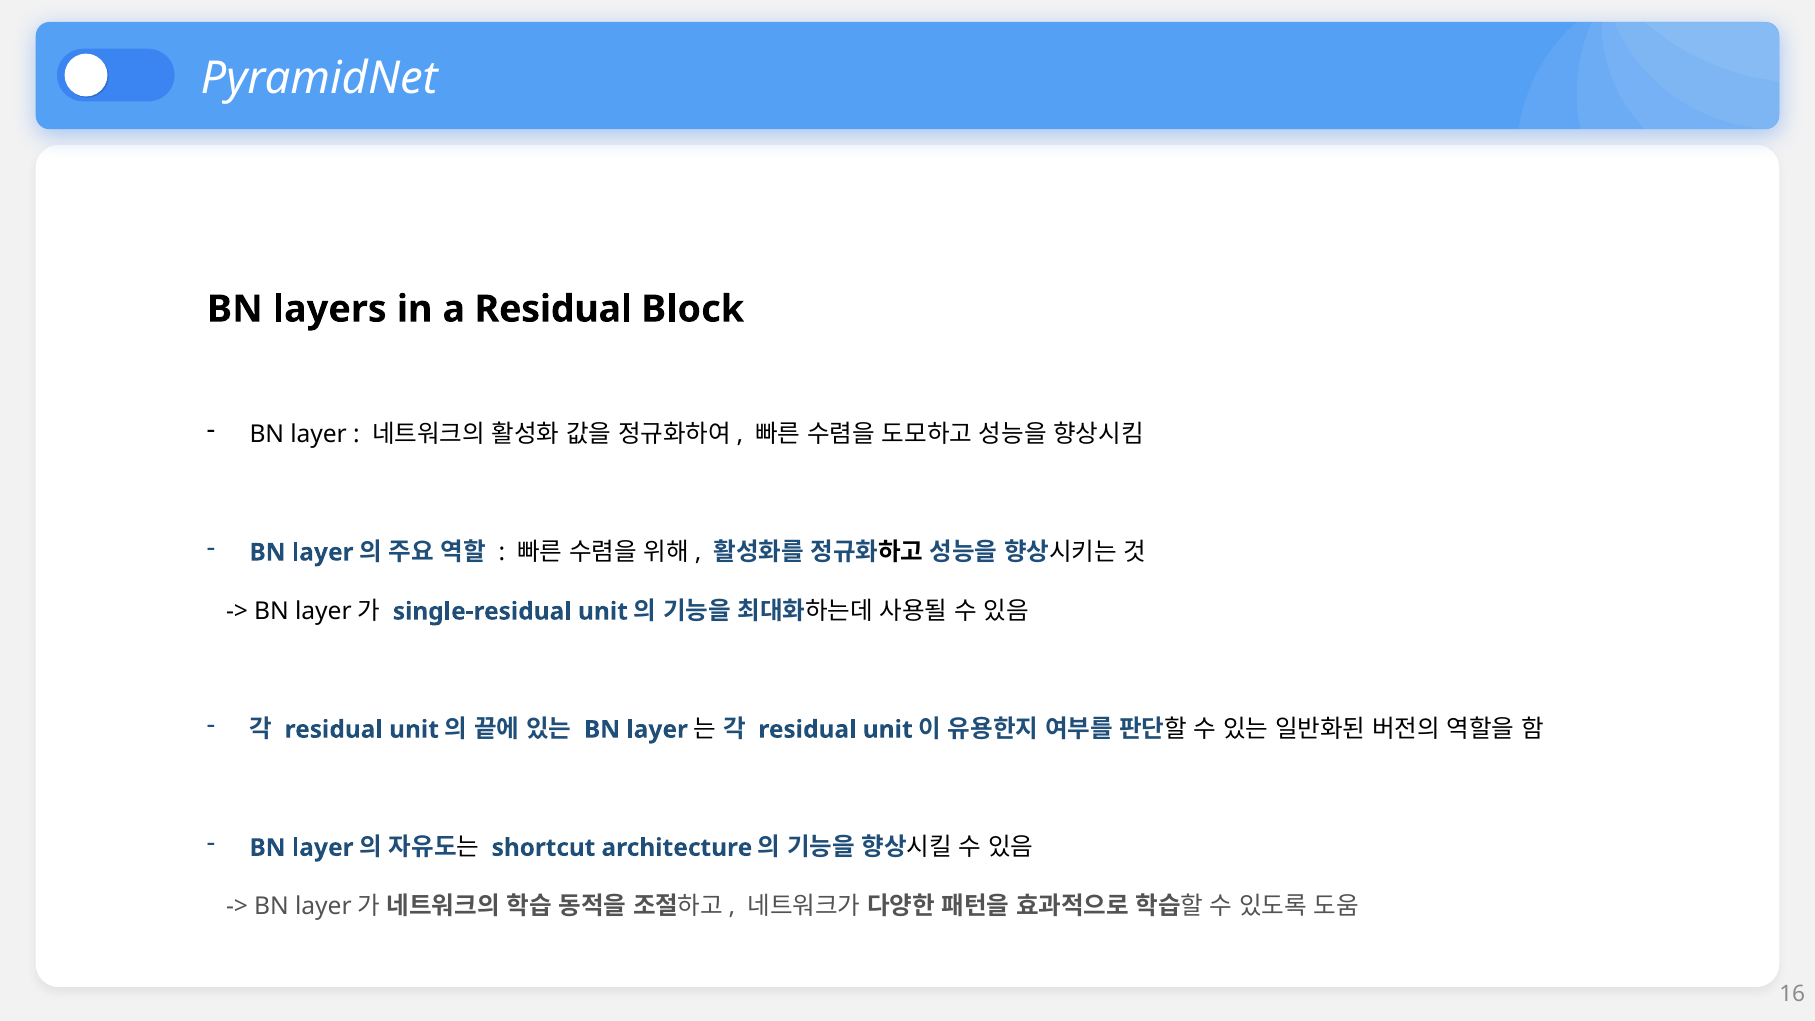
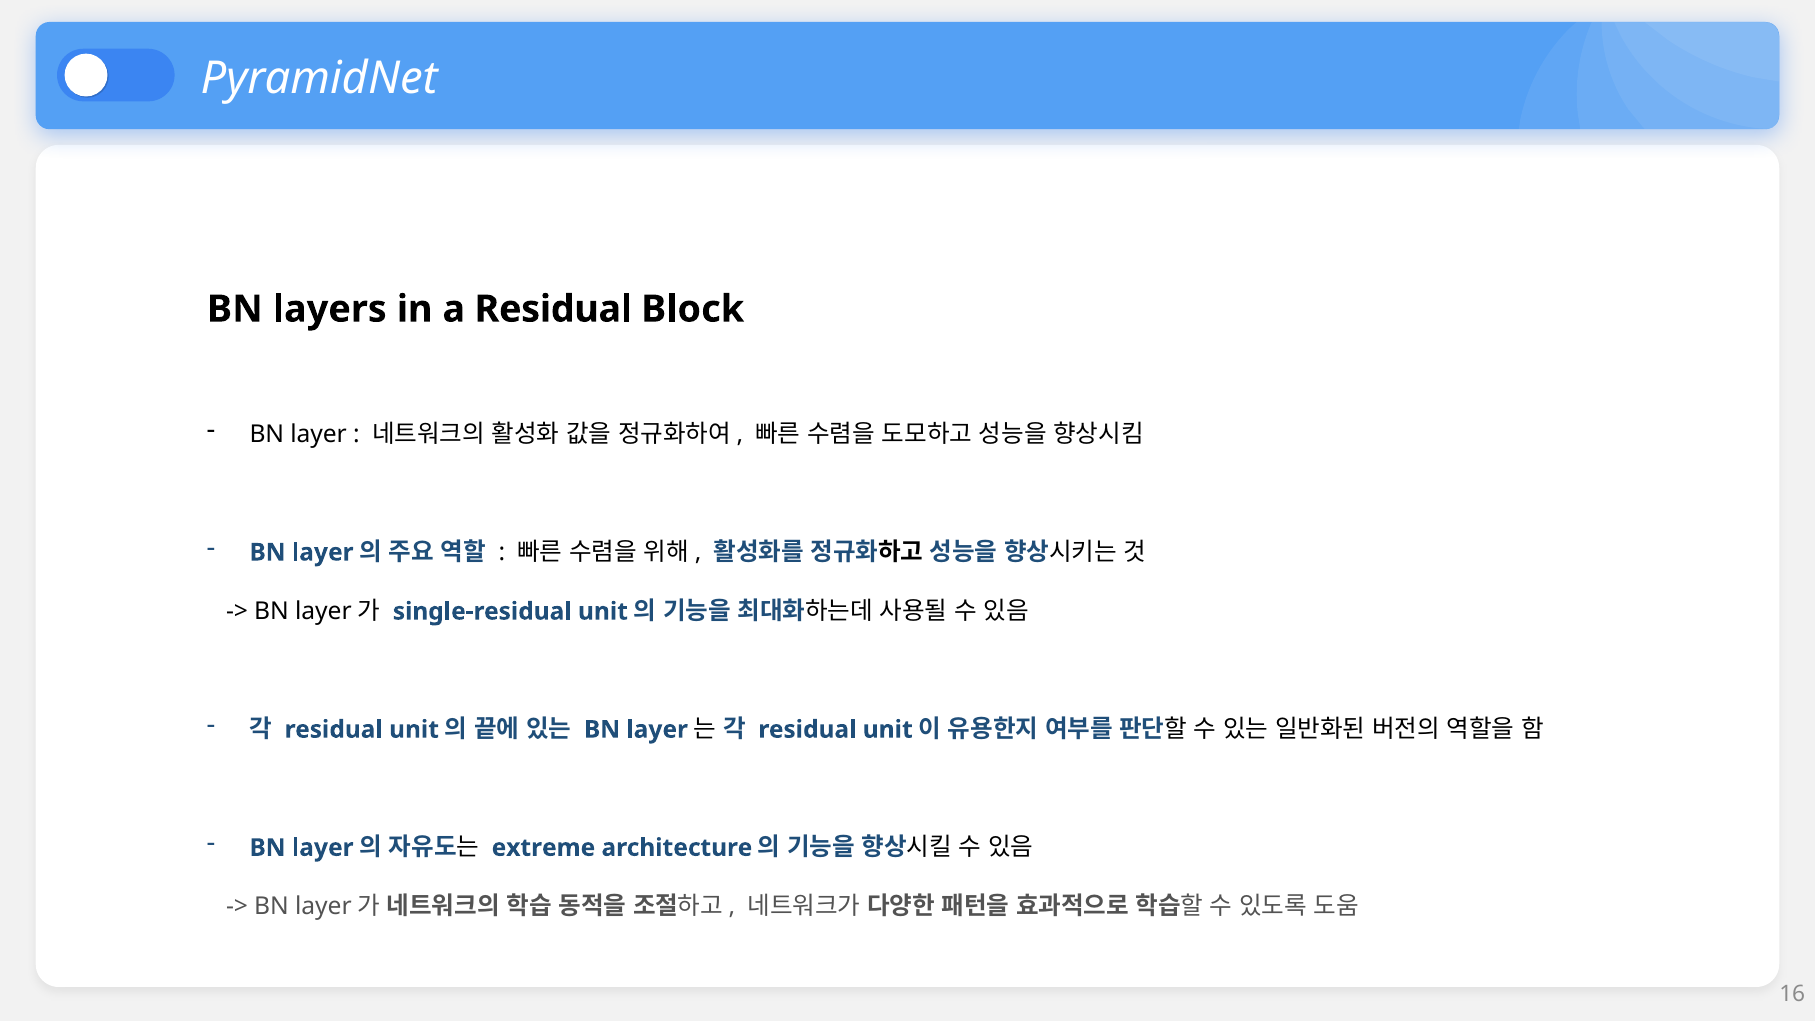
shortcut: shortcut -> extreme
